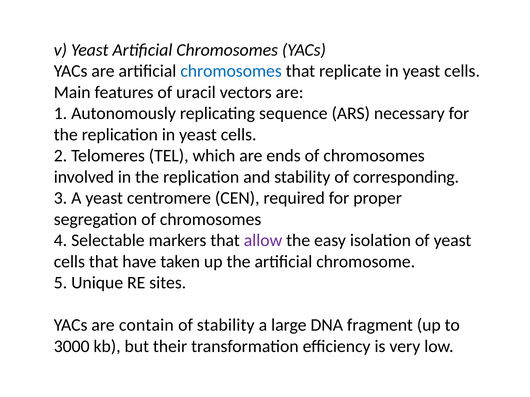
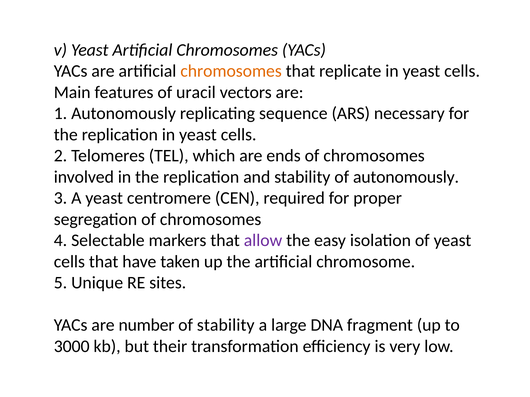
chromosomes at (231, 71) colour: blue -> orange
of corresponding: corresponding -> autonomously
contain: contain -> number
